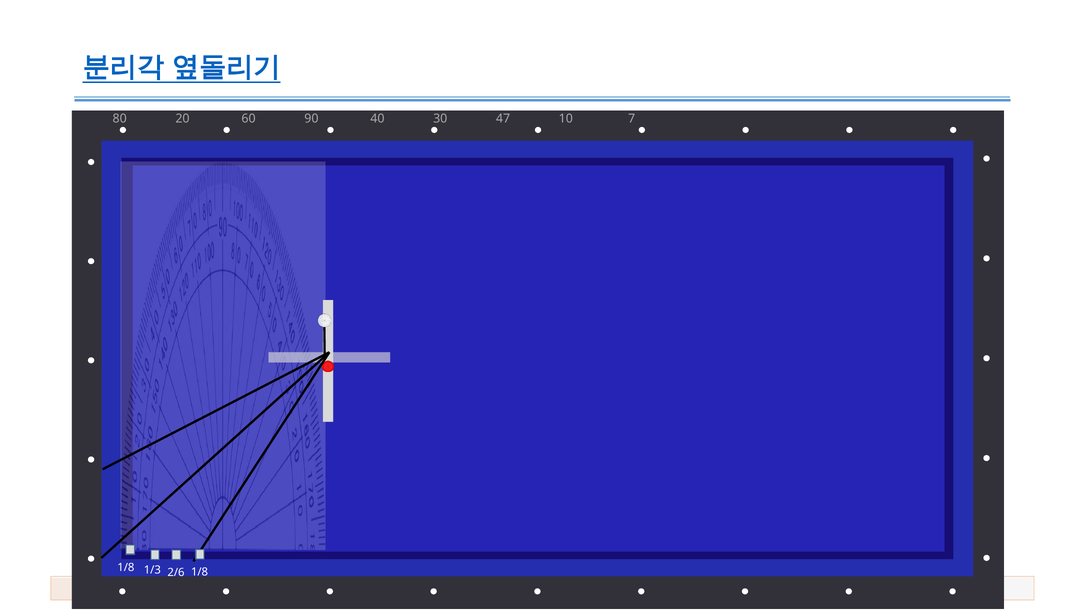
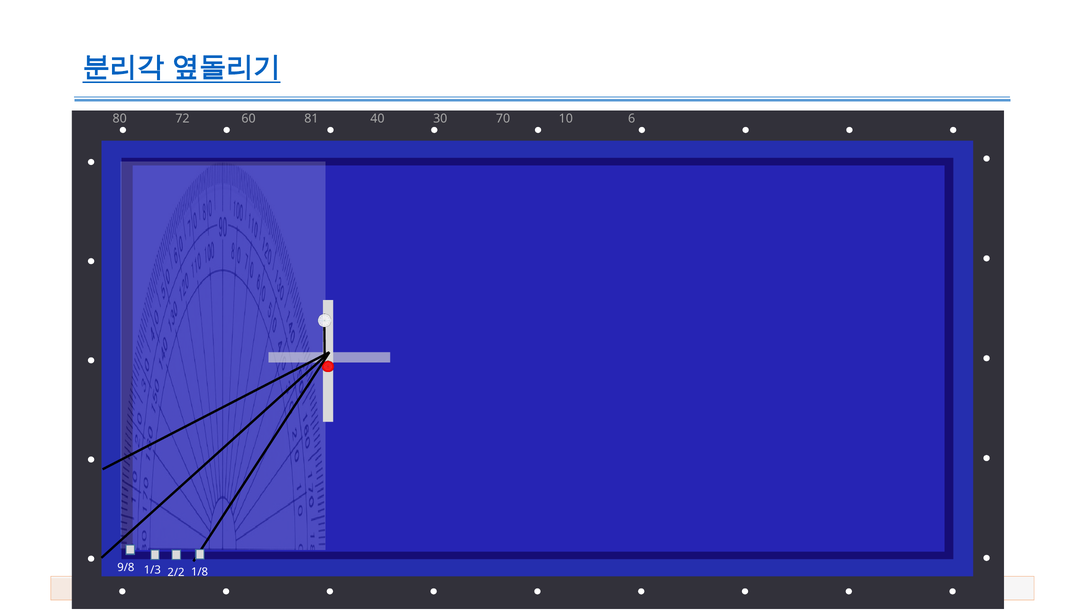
20: 20 -> 72
90: 90 -> 81
47: 47 -> 70
7: 7 -> 6
1/8 at (126, 567): 1/8 -> 9/8
2/6: 2/6 -> 2/2
